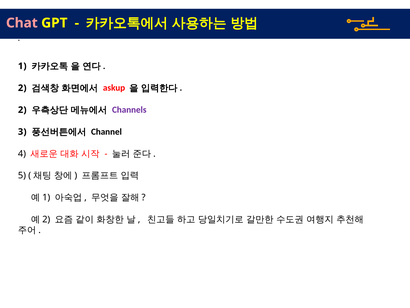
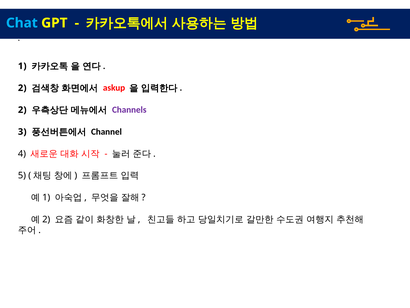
Chat colour: pink -> light blue
